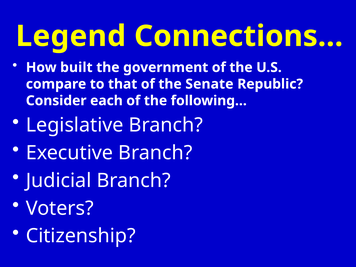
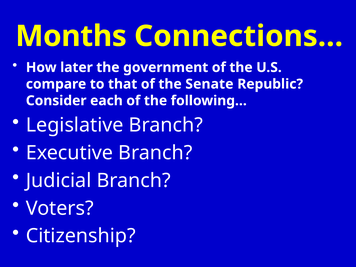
Legend: Legend -> Months
built: built -> later
